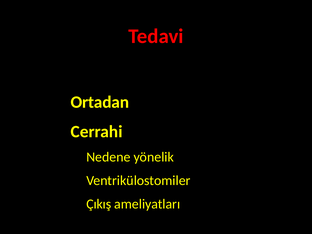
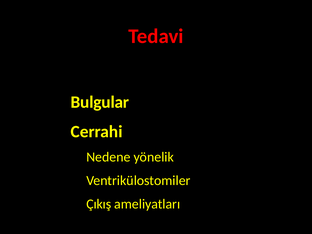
Ortadan: Ortadan -> Bulgular
